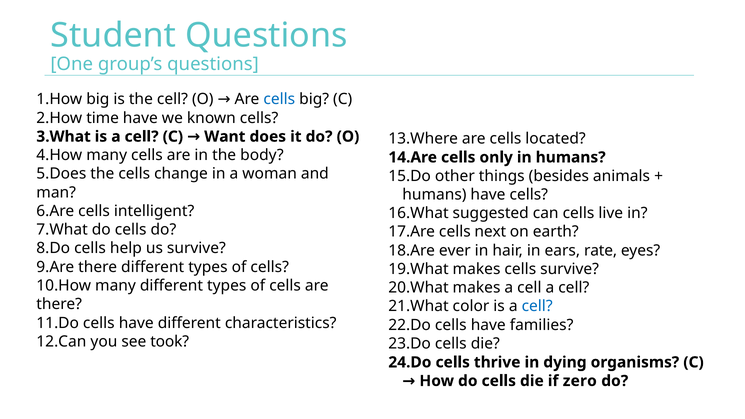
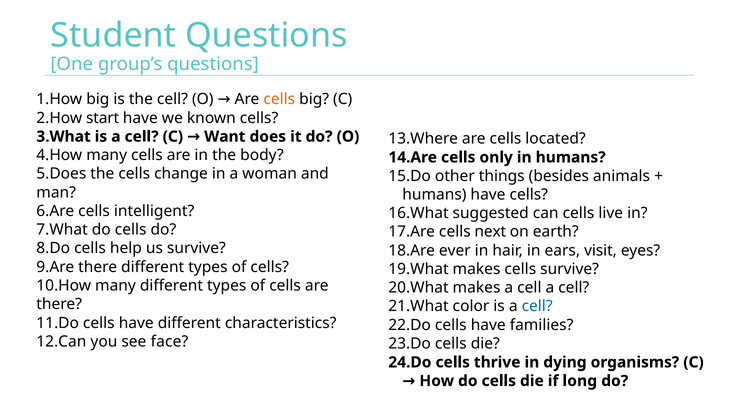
cells at (279, 99) colour: blue -> orange
time: time -> start
rate: rate -> visit
took: took -> face
zero: zero -> long
